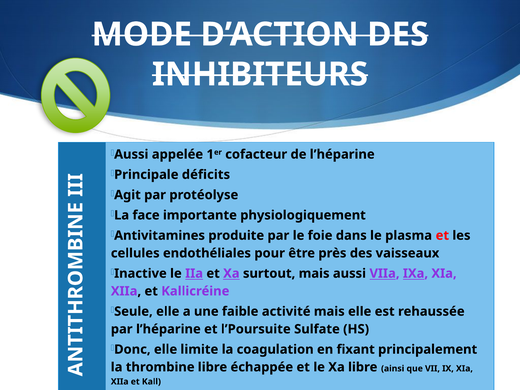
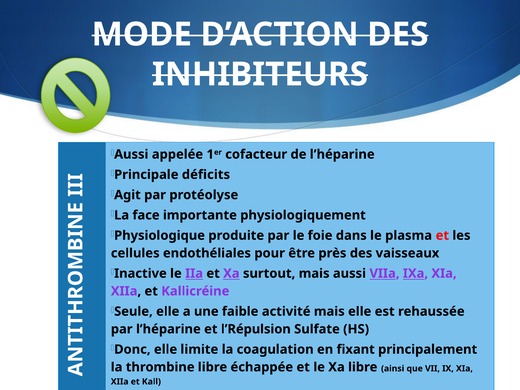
Antivitamines: Antivitamines -> Physiologique
l’Poursuite: l’Poursuite -> l’Répulsion
